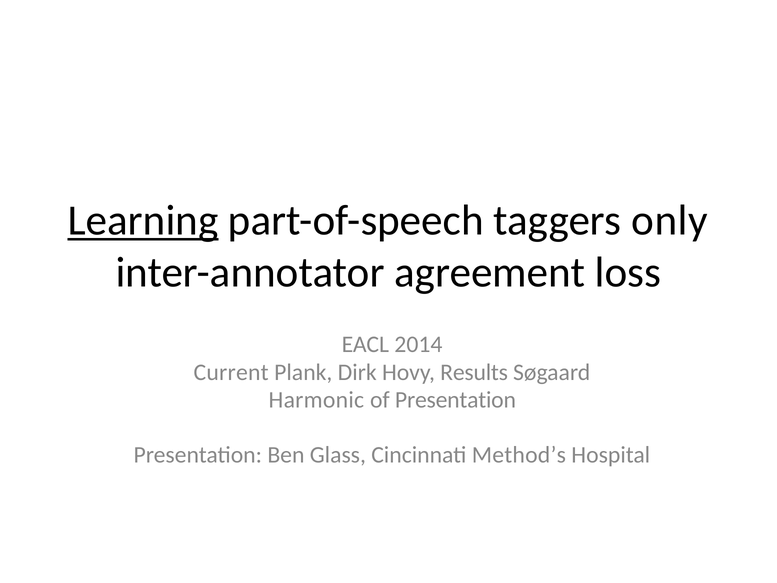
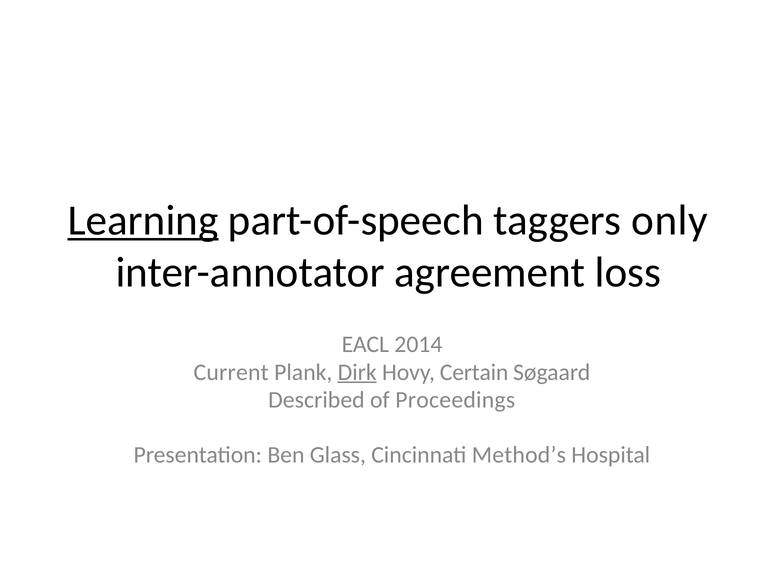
Dirk underline: none -> present
Results: Results -> Certain
Harmonic: Harmonic -> Described
of Presentation: Presentation -> Proceedings
